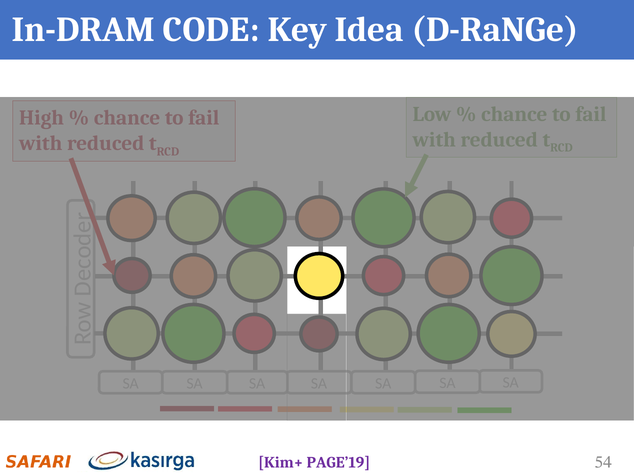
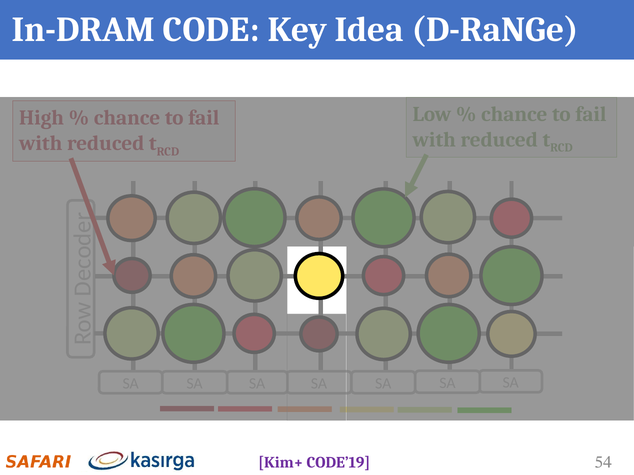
PAGE’19: PAGE’19 -> CODE’19
